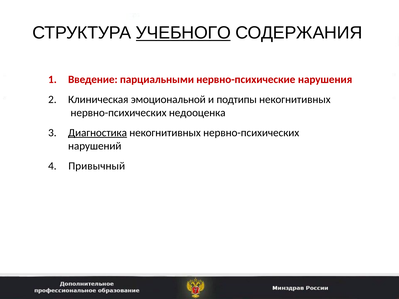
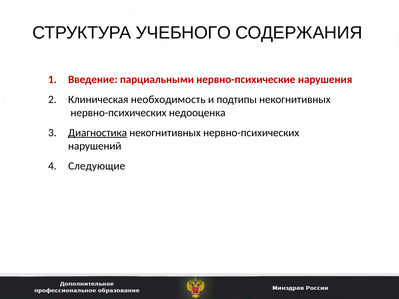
УЧЕБНОГО underline: present -> none
эмоциональной: эмоциональной -> необходимость
Привычный: Привычный -> Следующие
